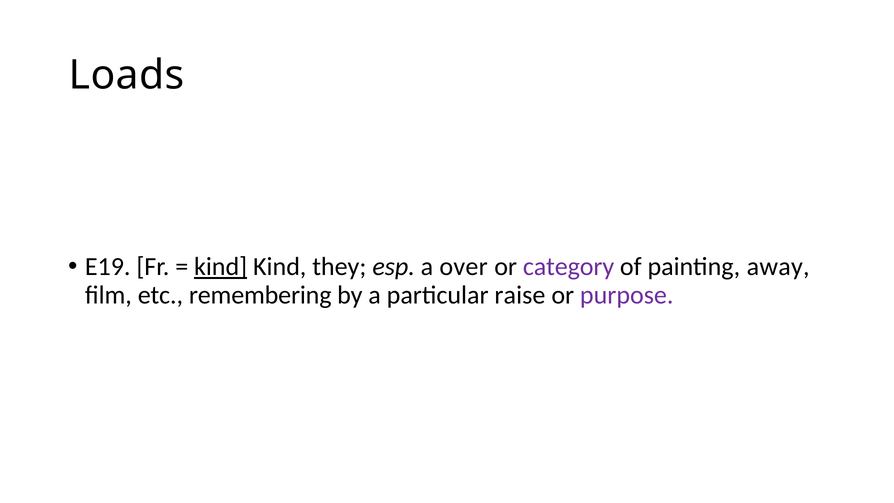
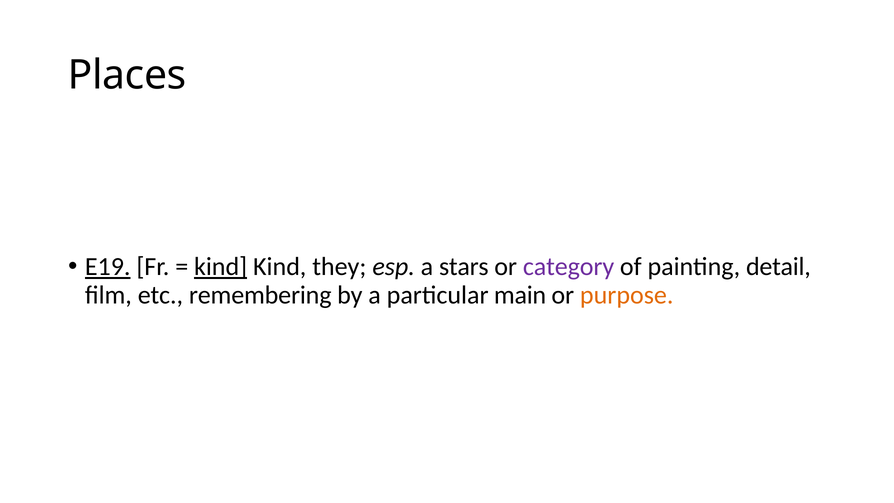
Loads: Loads -> Places
E19 underline: none -> present
over: over -> stars
away: away -> detail
raise: raise -> main
purpose colour: purple -> orange
